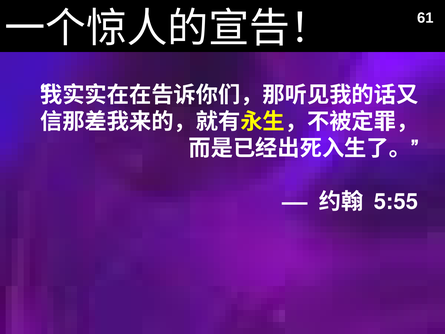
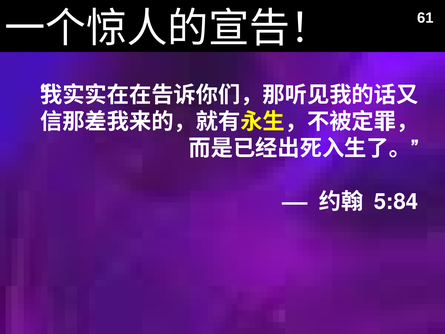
5:55: 5:55 -> 5:84
